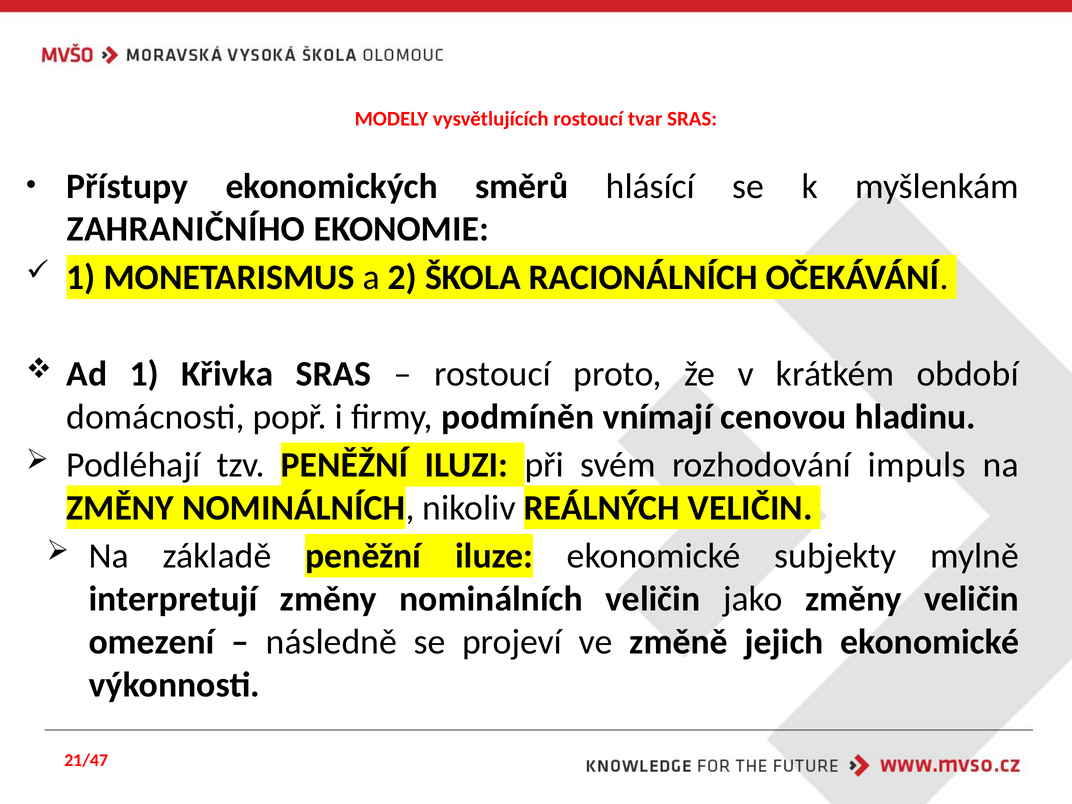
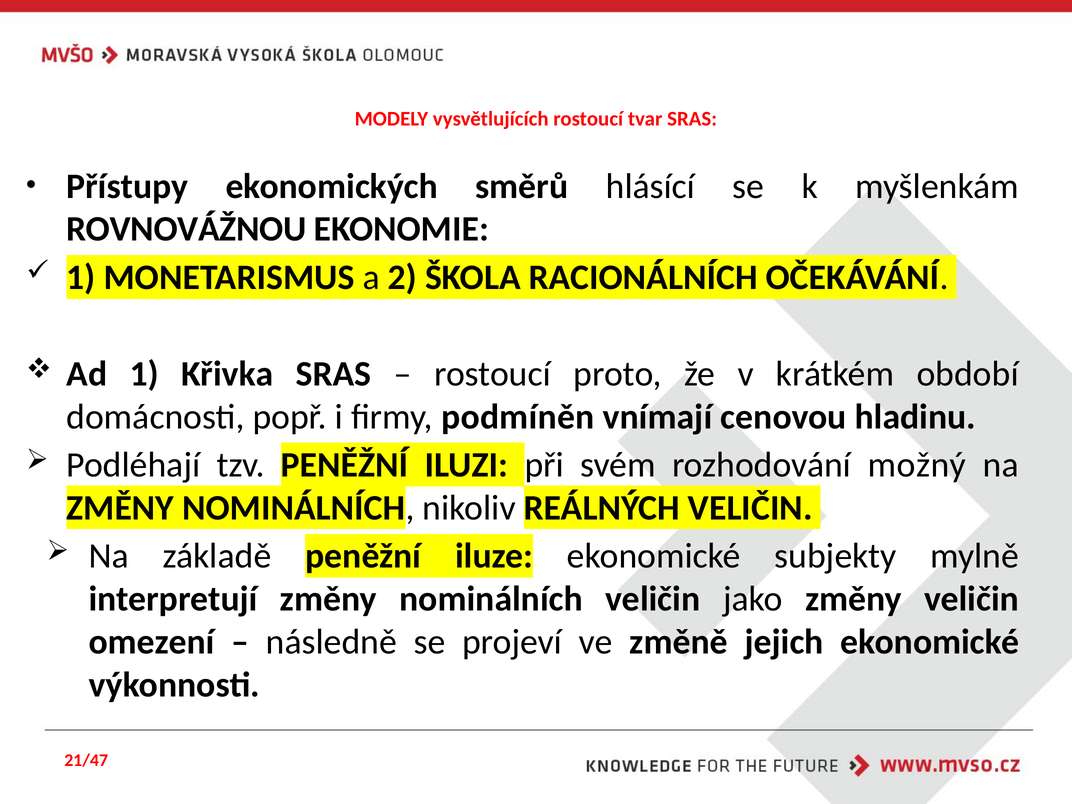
ZAHRANIČNÍHO: ZAHRANIČNÍHO -> ROVNOVÁŽNOU
impuls: impuls -> možný
